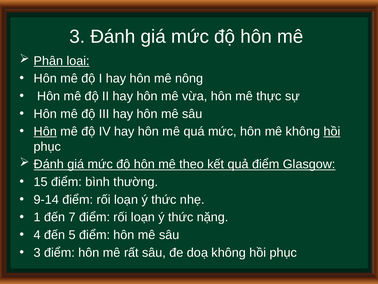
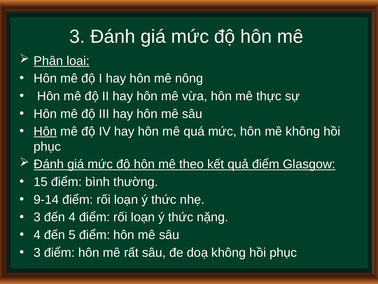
hồi at (332, 131) underline: present -> none
1 at (37, 217): 1 -> 3
đến 7: 7 -> 4
